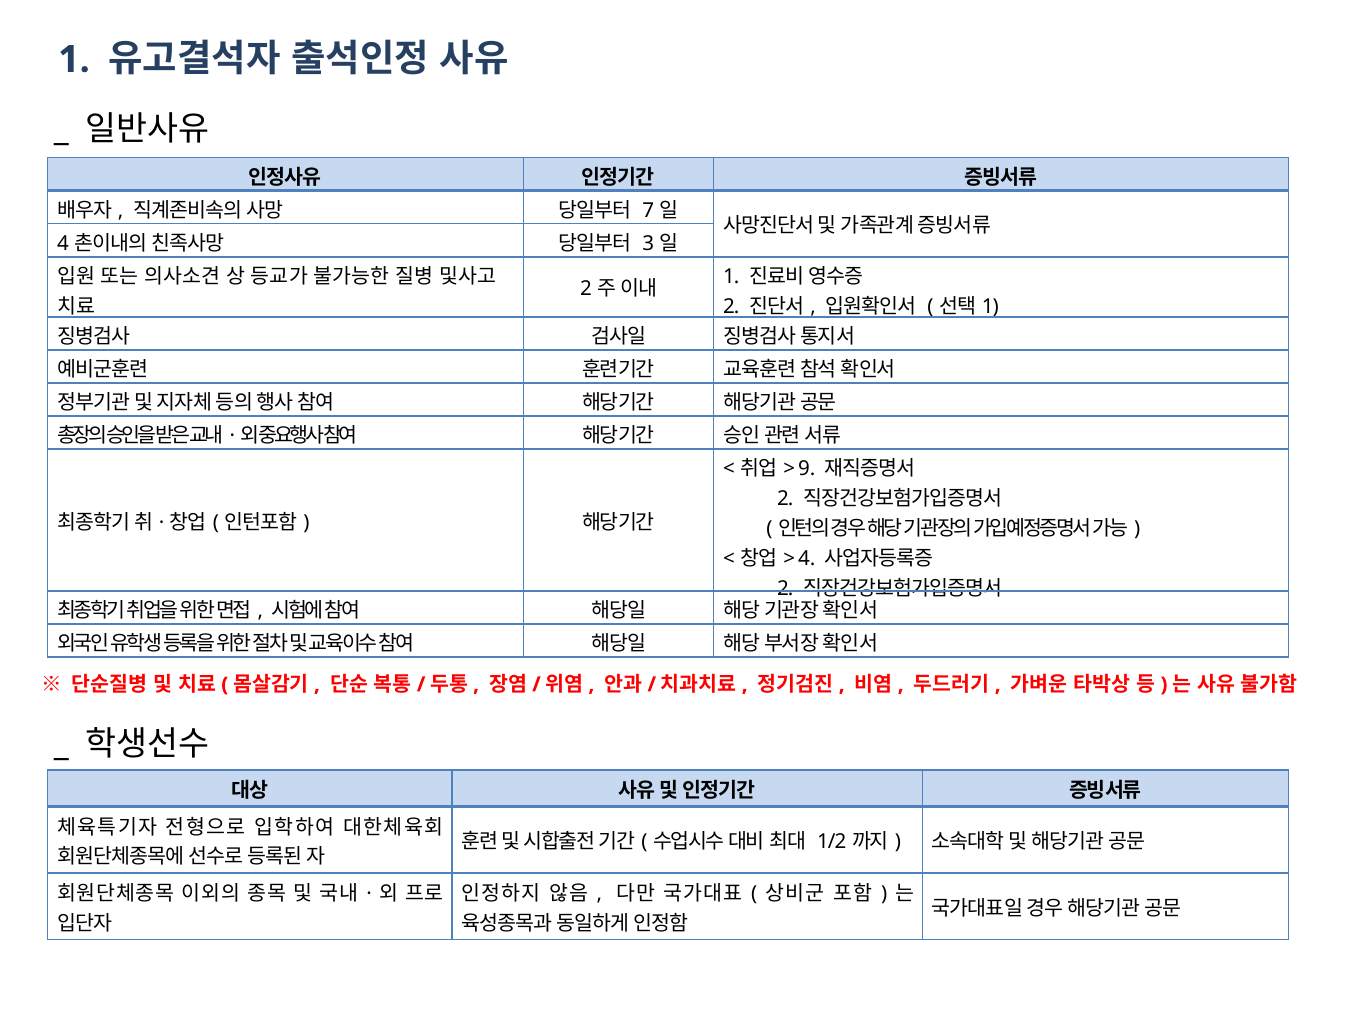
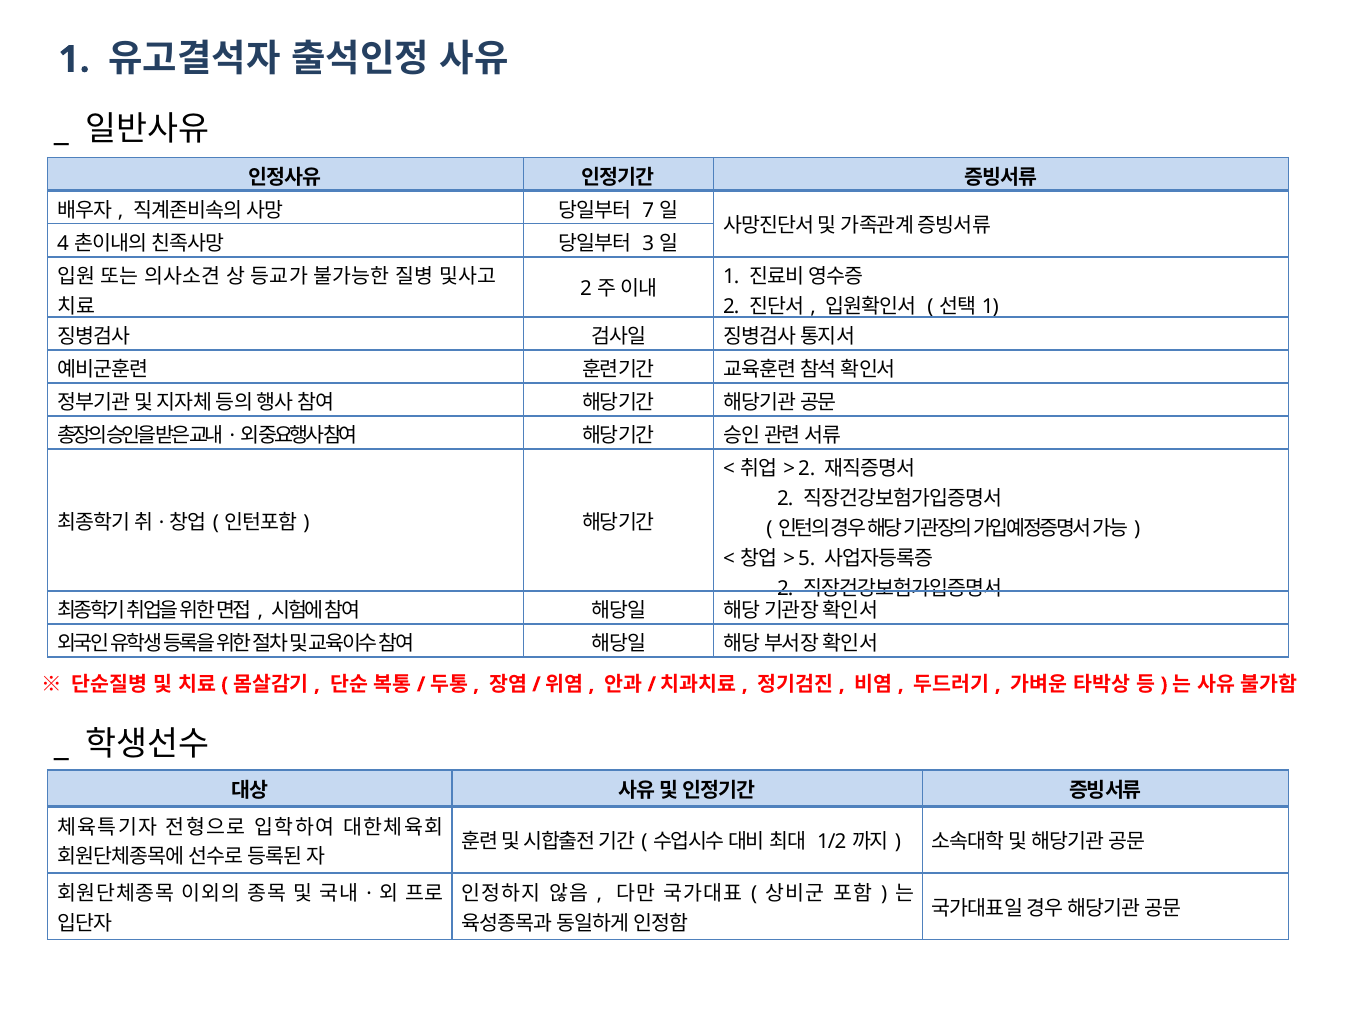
9 at (807, 469): 9 -> 2
4 at (807, 559): 4 -> 5
